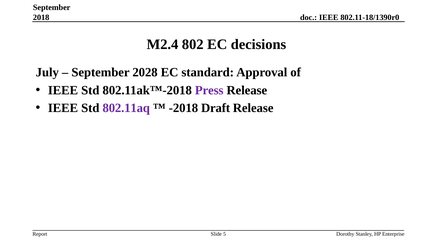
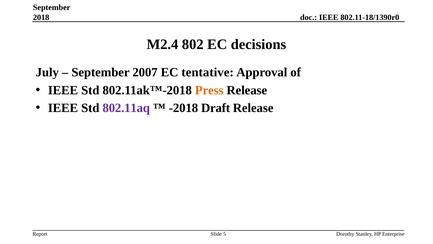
2028: 2028 -> 2007
standard: standard -> tentative
Press colour: purple -> orange
